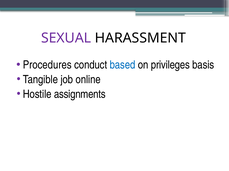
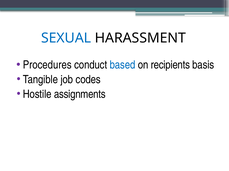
SEXUAL colour: purple -> blue
privileges: privileges -> recipients
online: online -> codes
